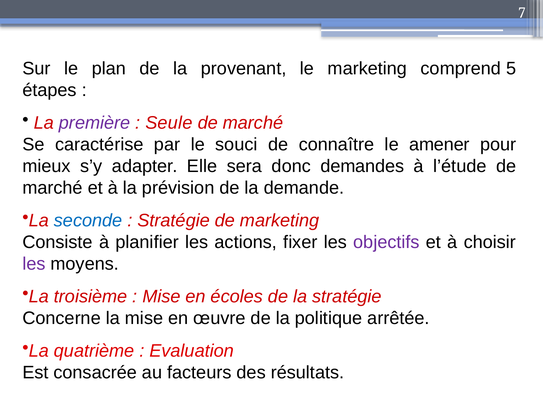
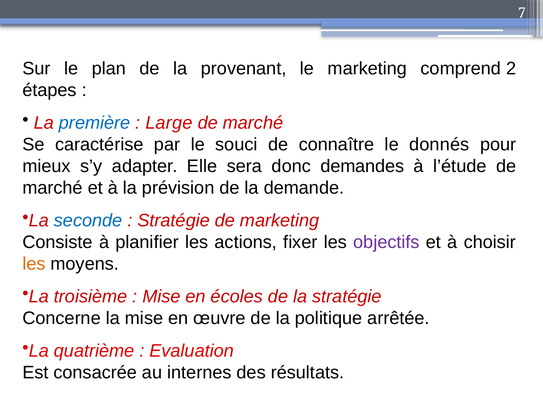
5: 5 -> 2
première colour: purple -> blue
Seule: Seule -> Large
amener: amener -> donnés
les at (34, 264) colour: purple -> orange
facteurs: facteurs -> internes
